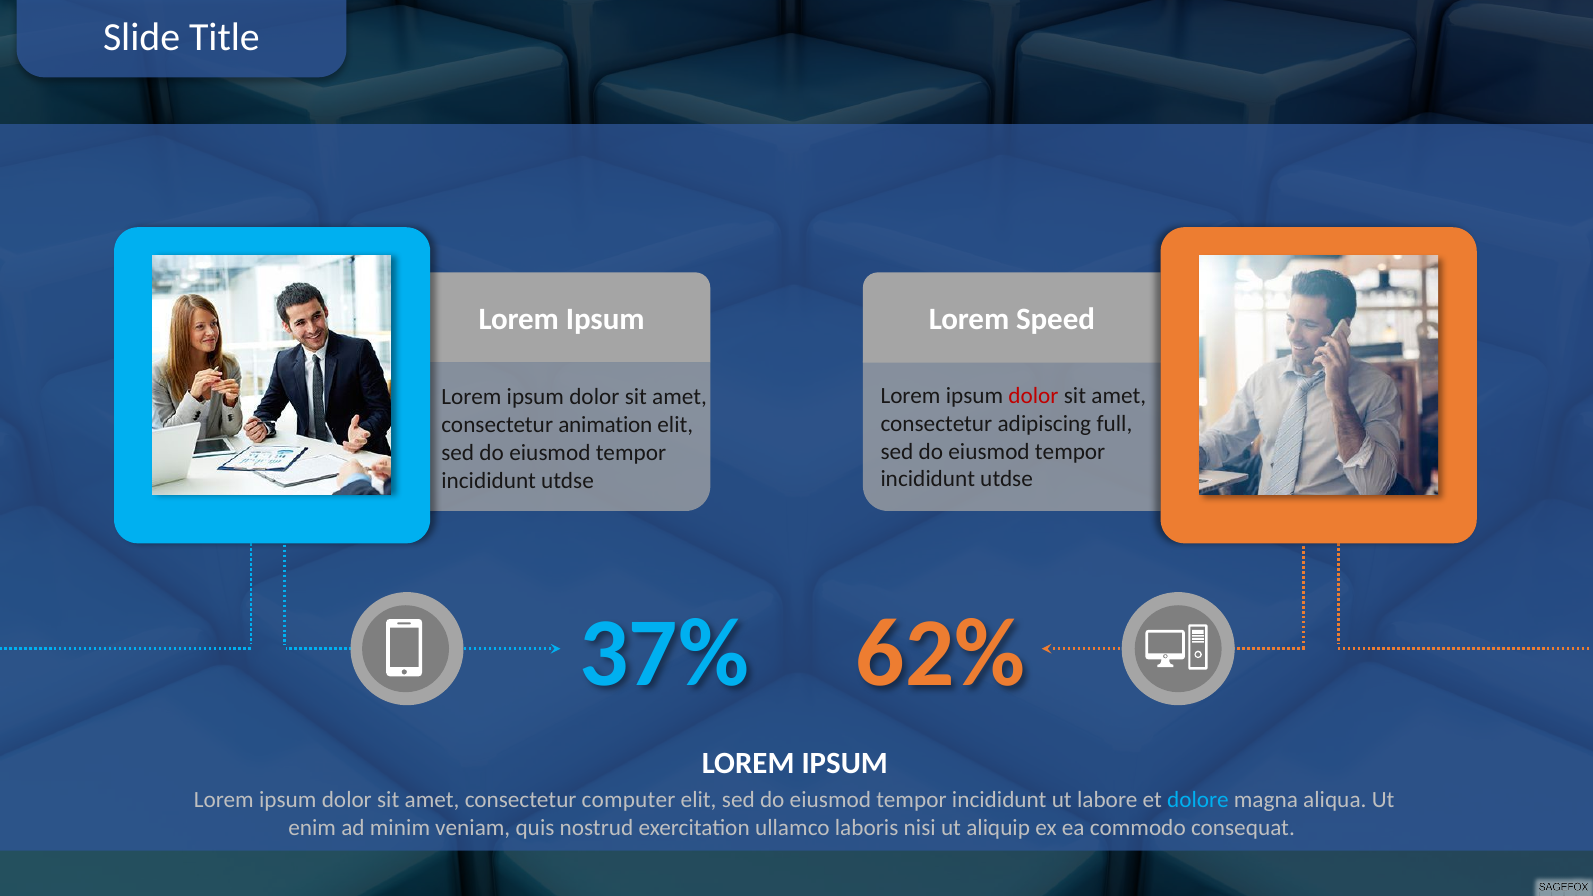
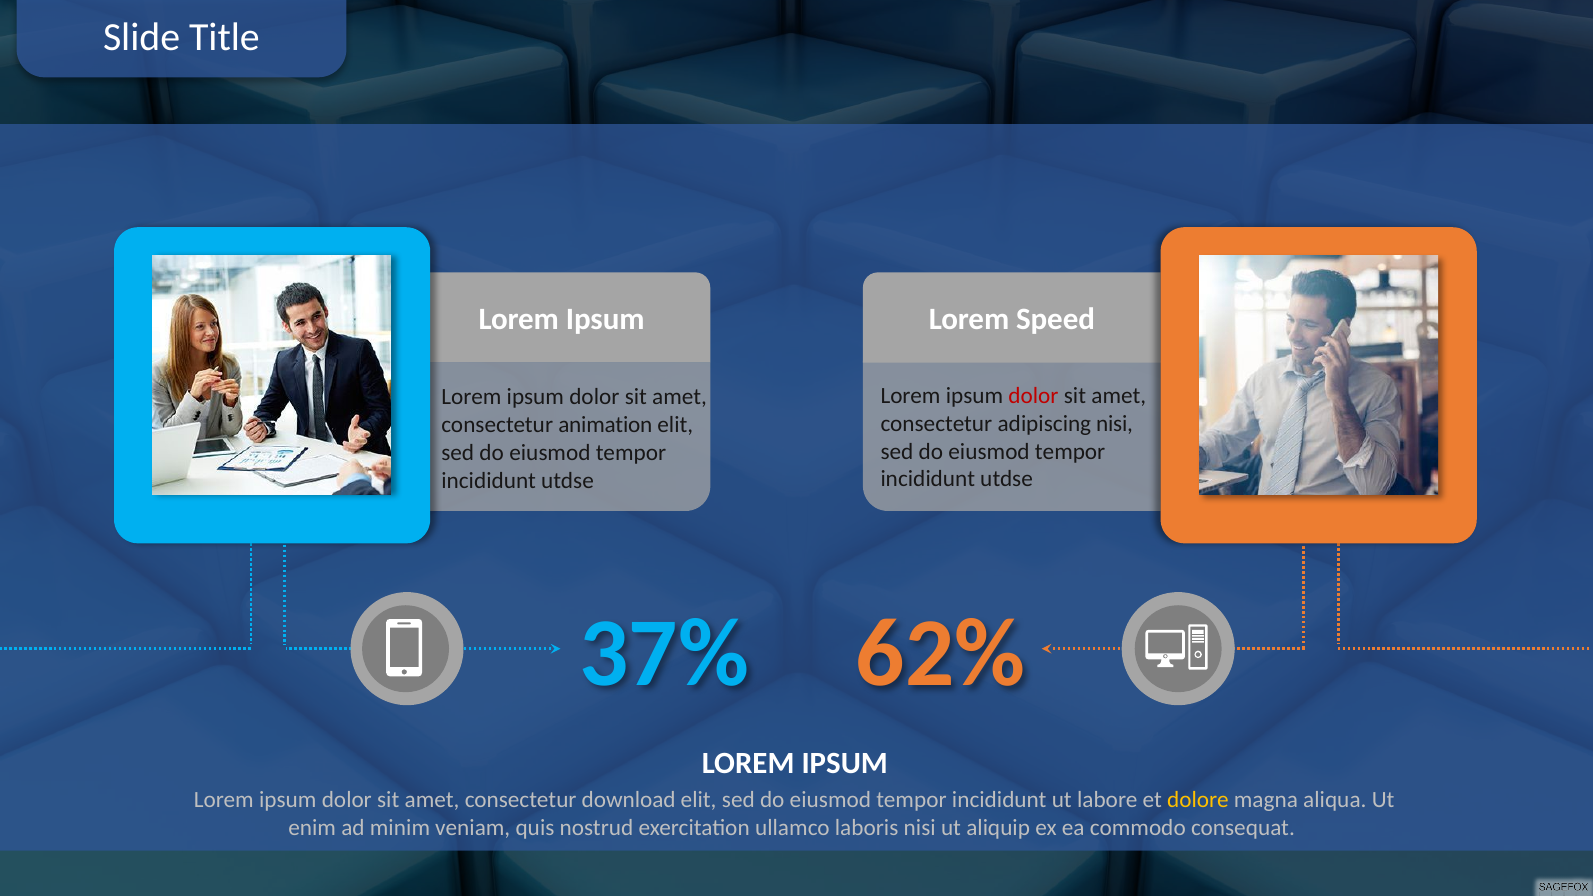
adipiscing full: full -> nisi
computer: computer -> download
dolore colour: light blue -> yellow
